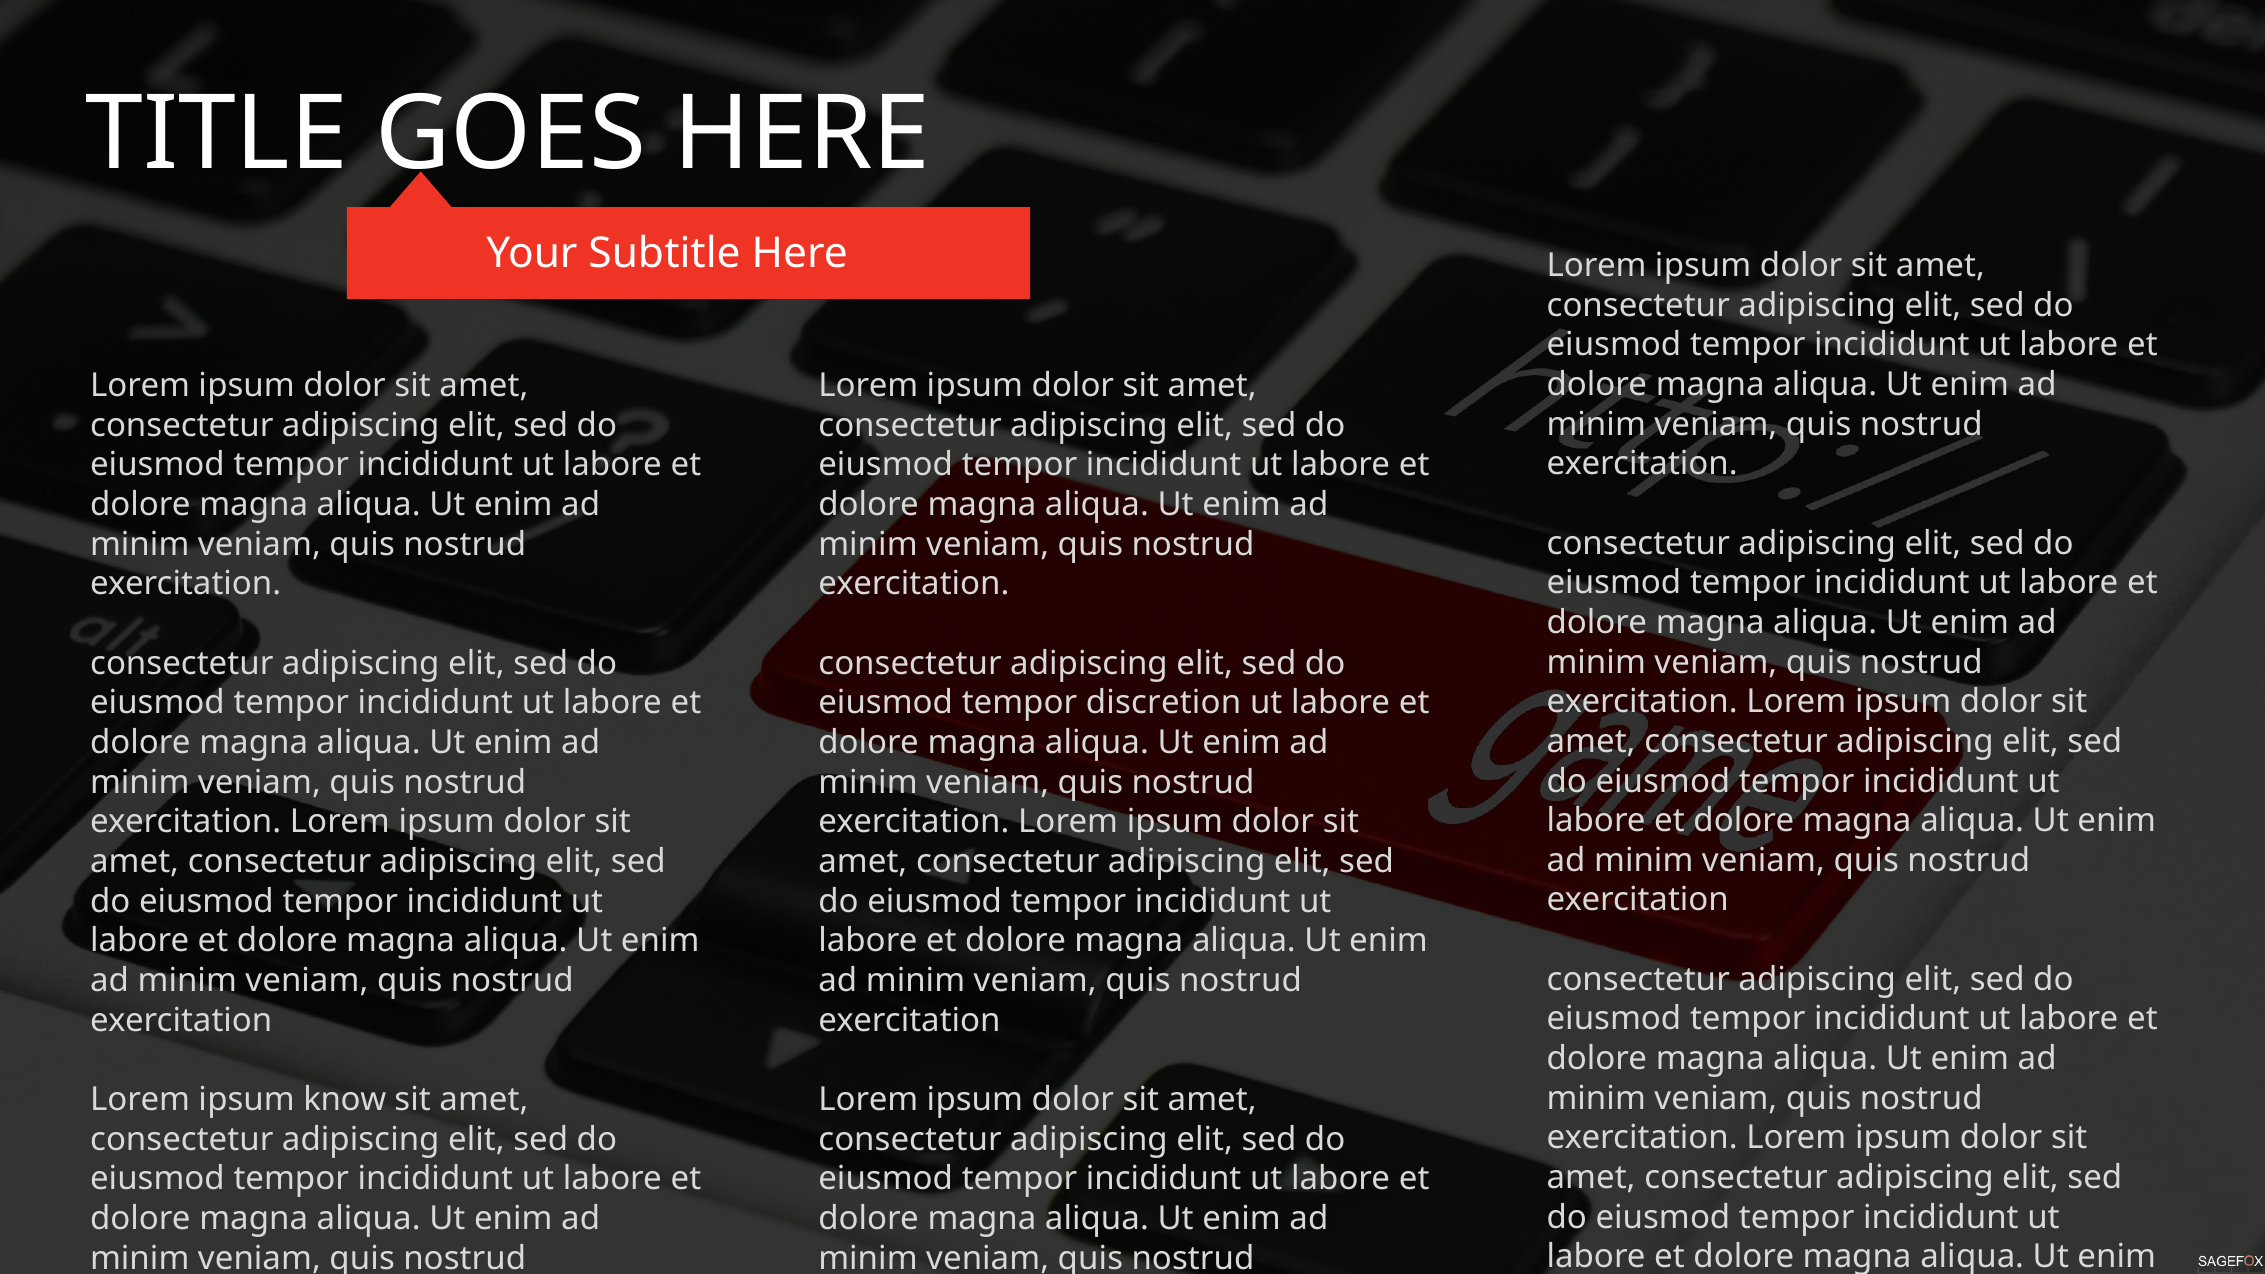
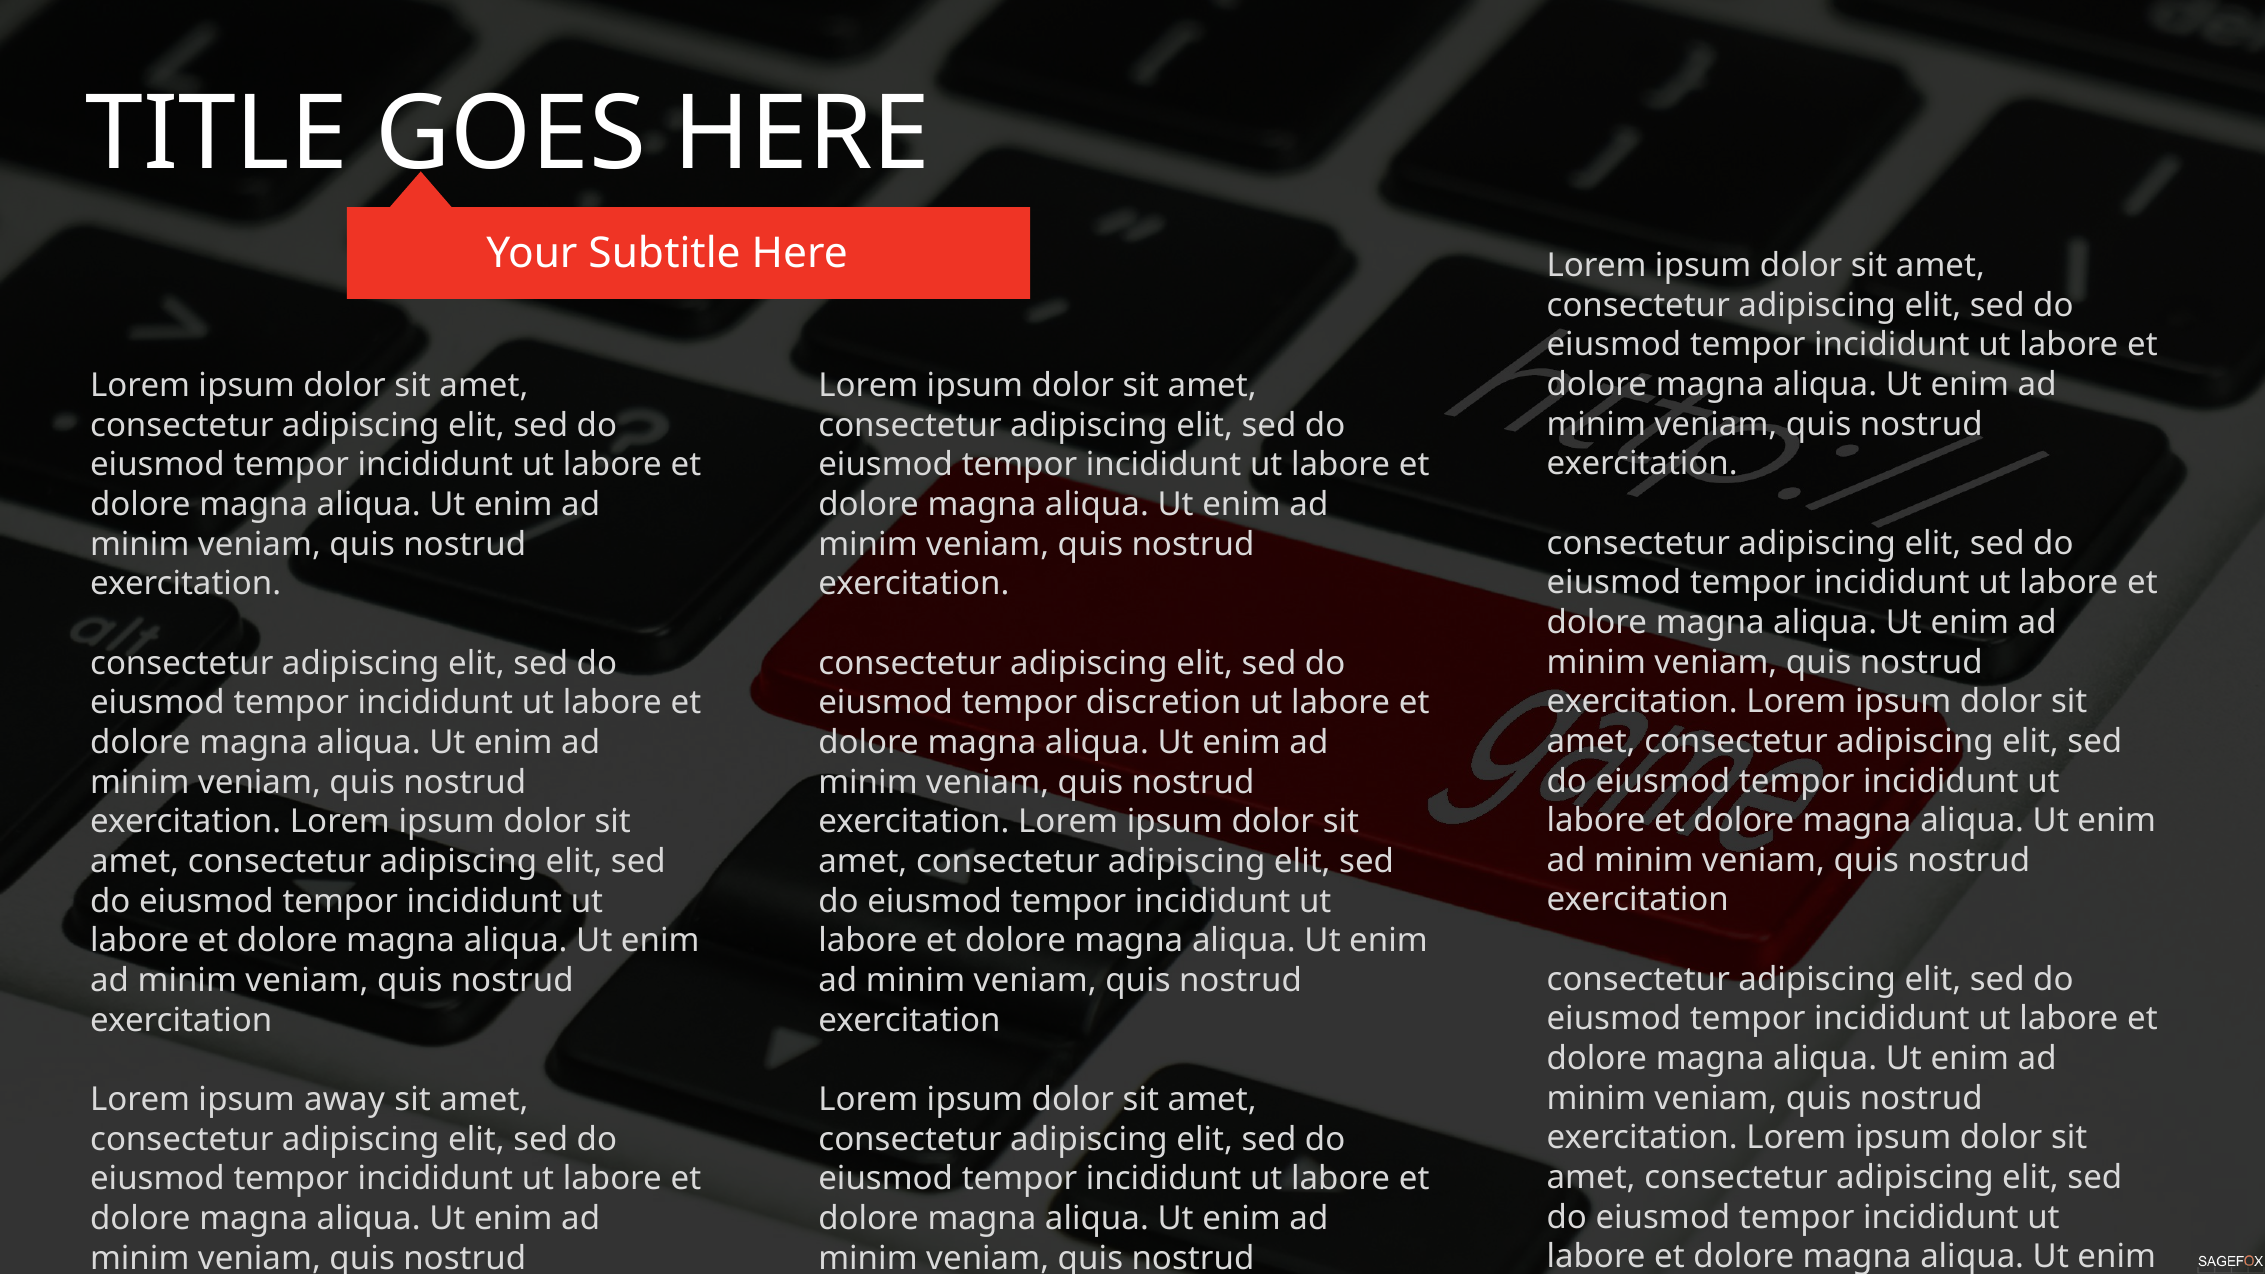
know: know -> away
